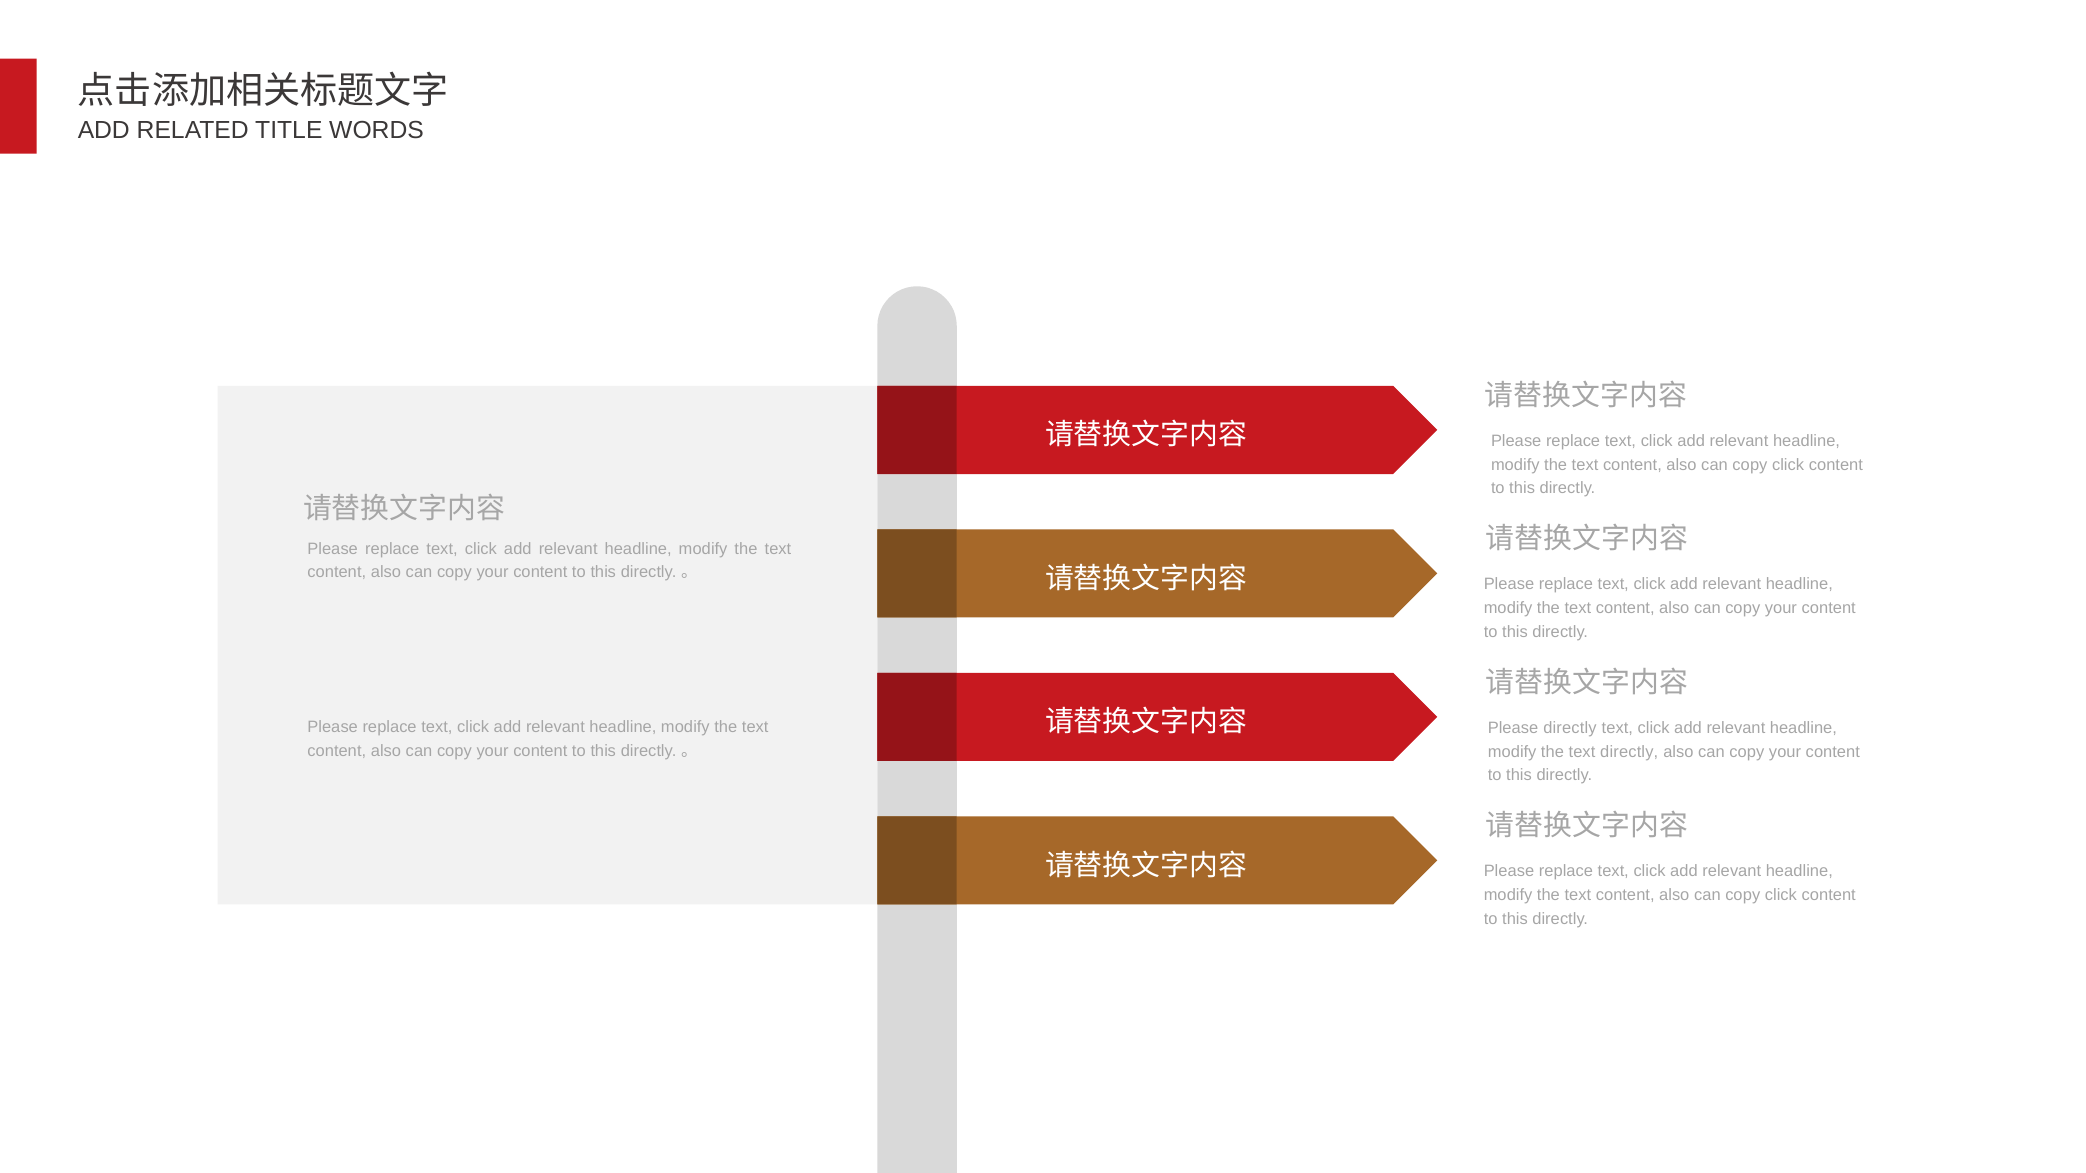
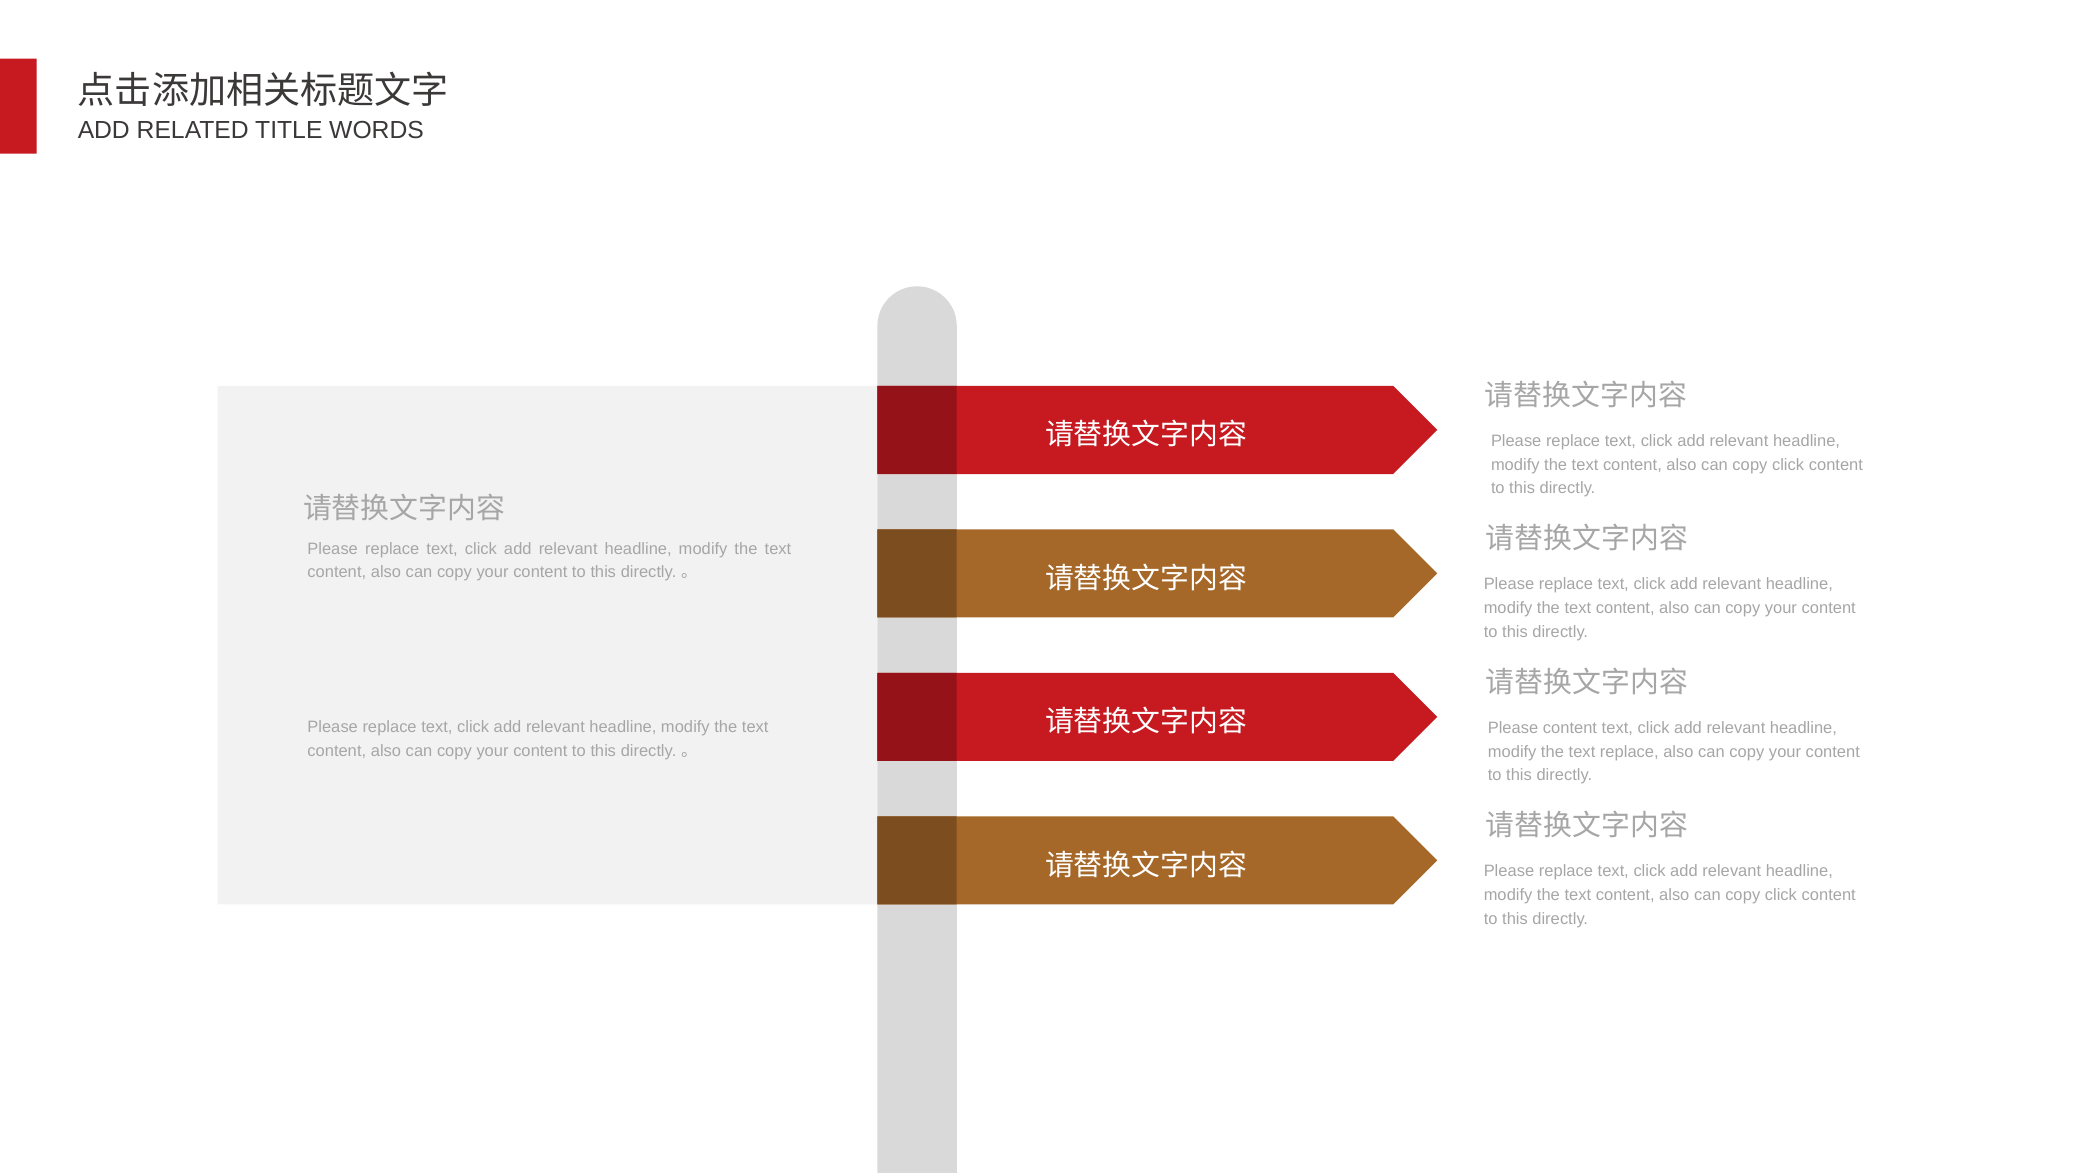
Please directly: directly -> content
text directly: directly -> replace
